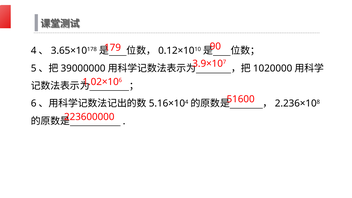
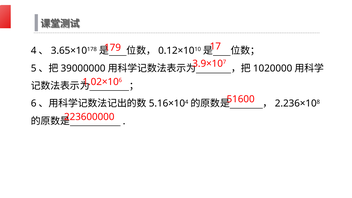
90: 90 -> 17
